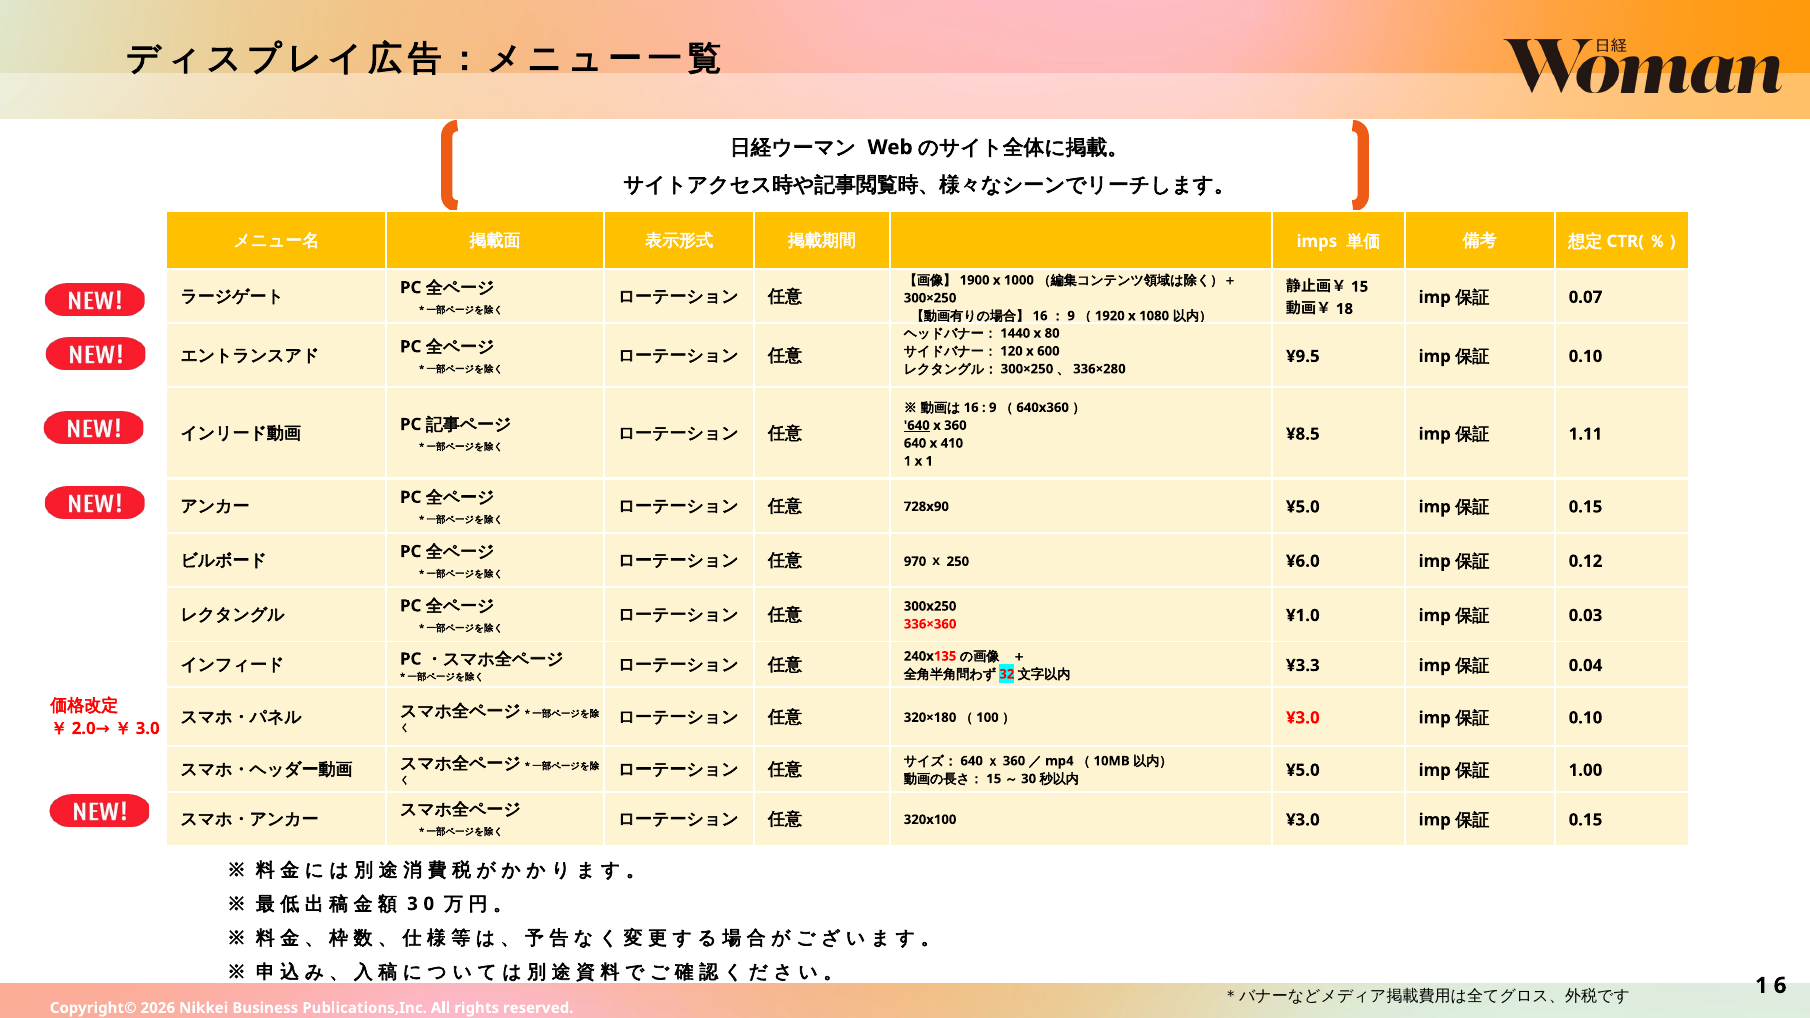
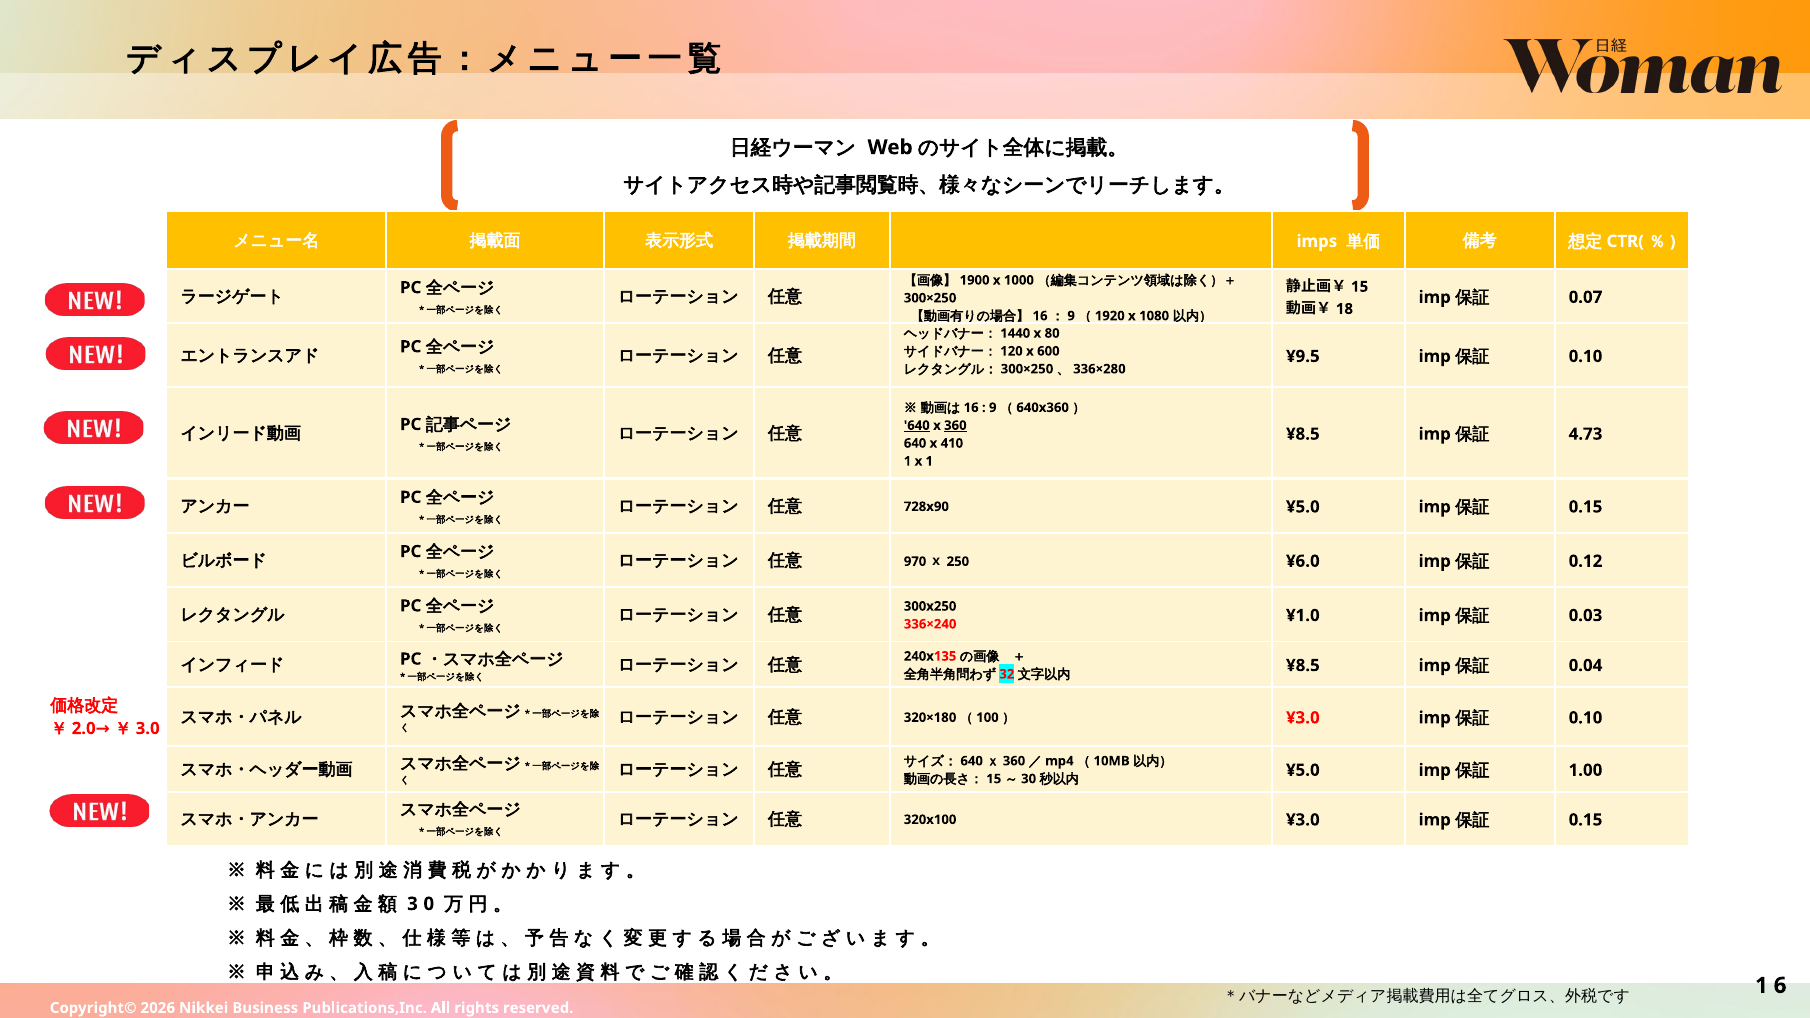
360 underline: none -> present
1.11: 1.11 -> 4.73
336×360: 336×360 -> 336×240
¥3.3 at (1303, 666): ¥3.3 -> ¥8.5
